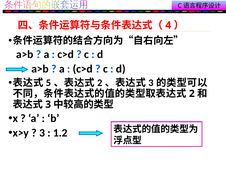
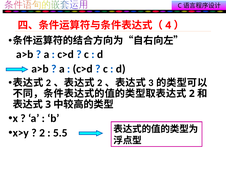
5 at (48, 83): 5 -> 2
3 at (42, 133): 3 -> 2
1.2: 1.2 -> 5.5
